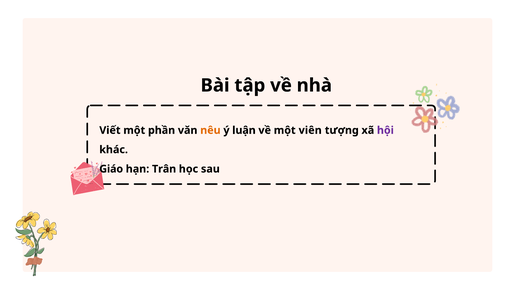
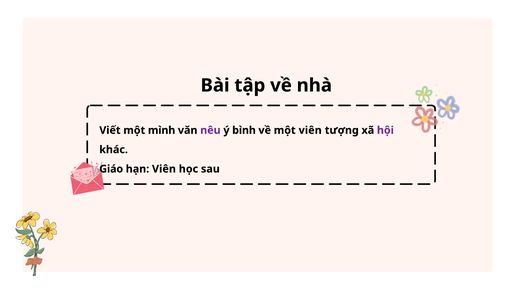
phần: phần -> mình
nêu colour: orange -> purple
luận: luận -> bình
hạn Trân: Trân -> Viên
